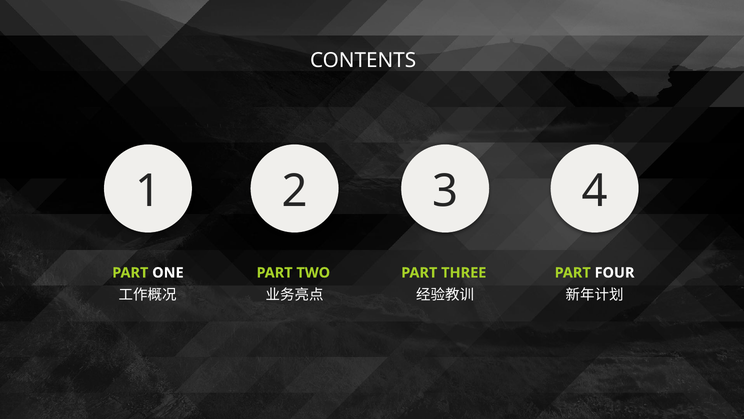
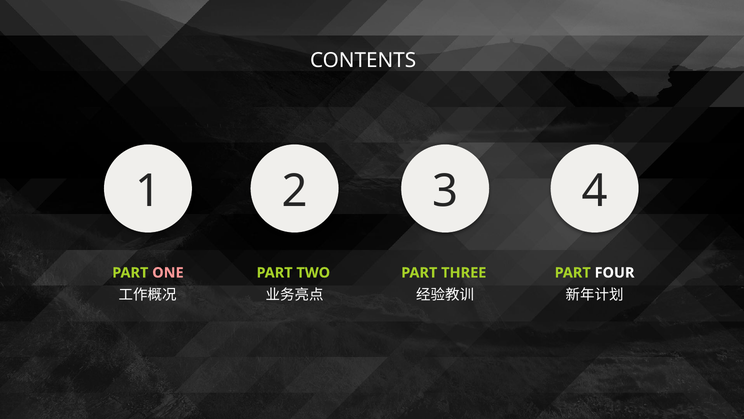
ONE colour: white -> pink
